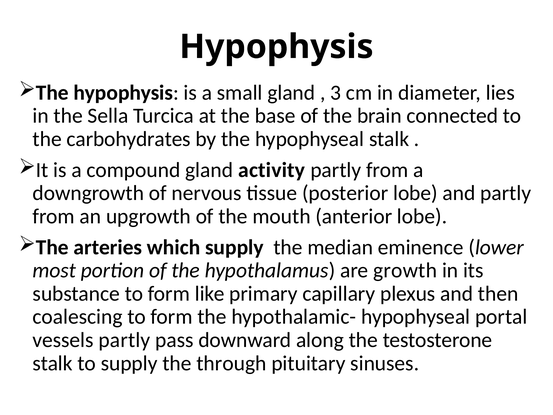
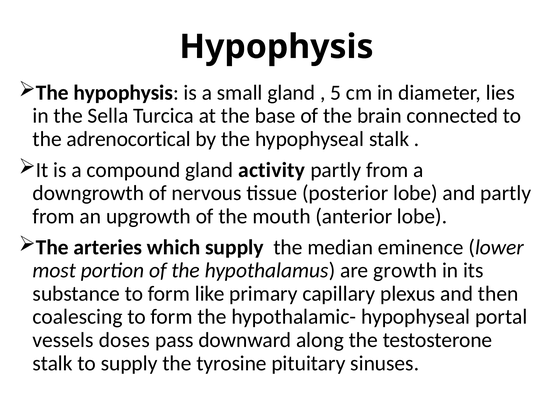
3: 3 -> 5
carbohydrates: carbohydrates -> adrenocortical
vessels partly: partly -> doses
through: through -> tyrosine
